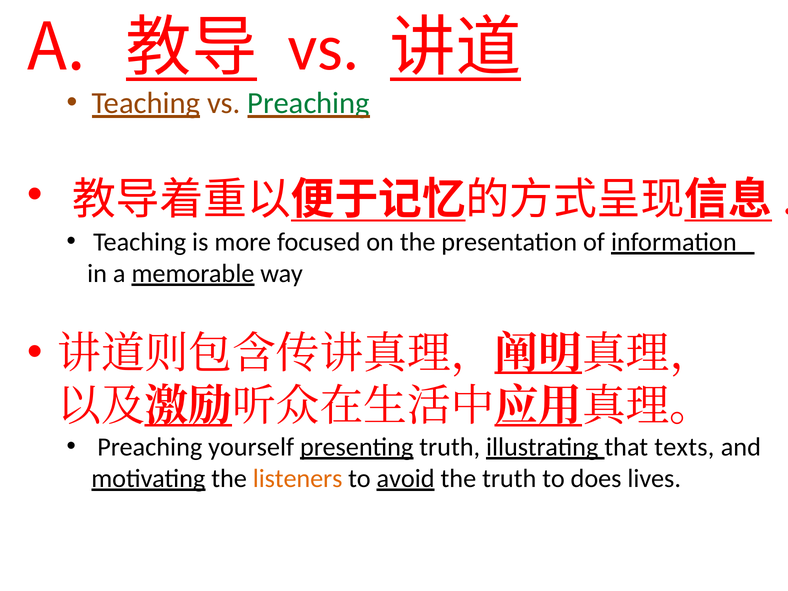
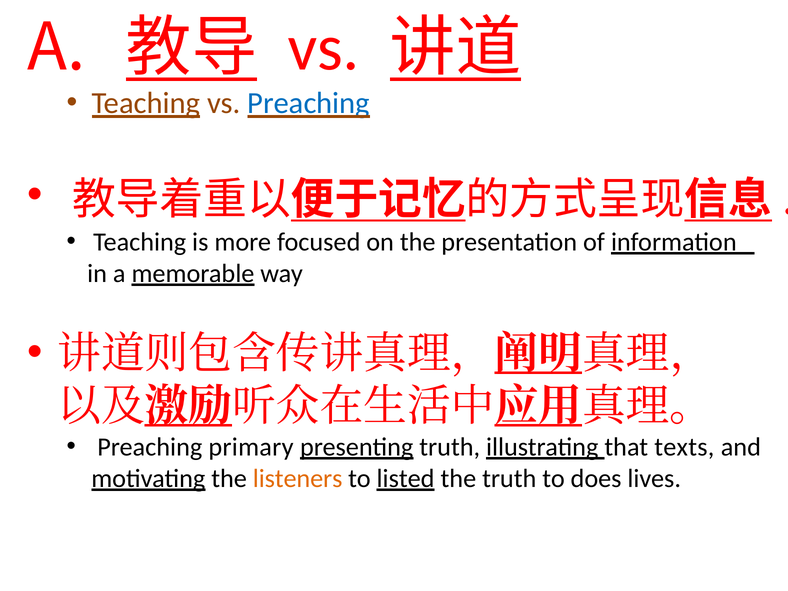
Preaching at (309, 103) colour: green -> blue
yourself: yourself -> primary
avoid: avoid -> listed
